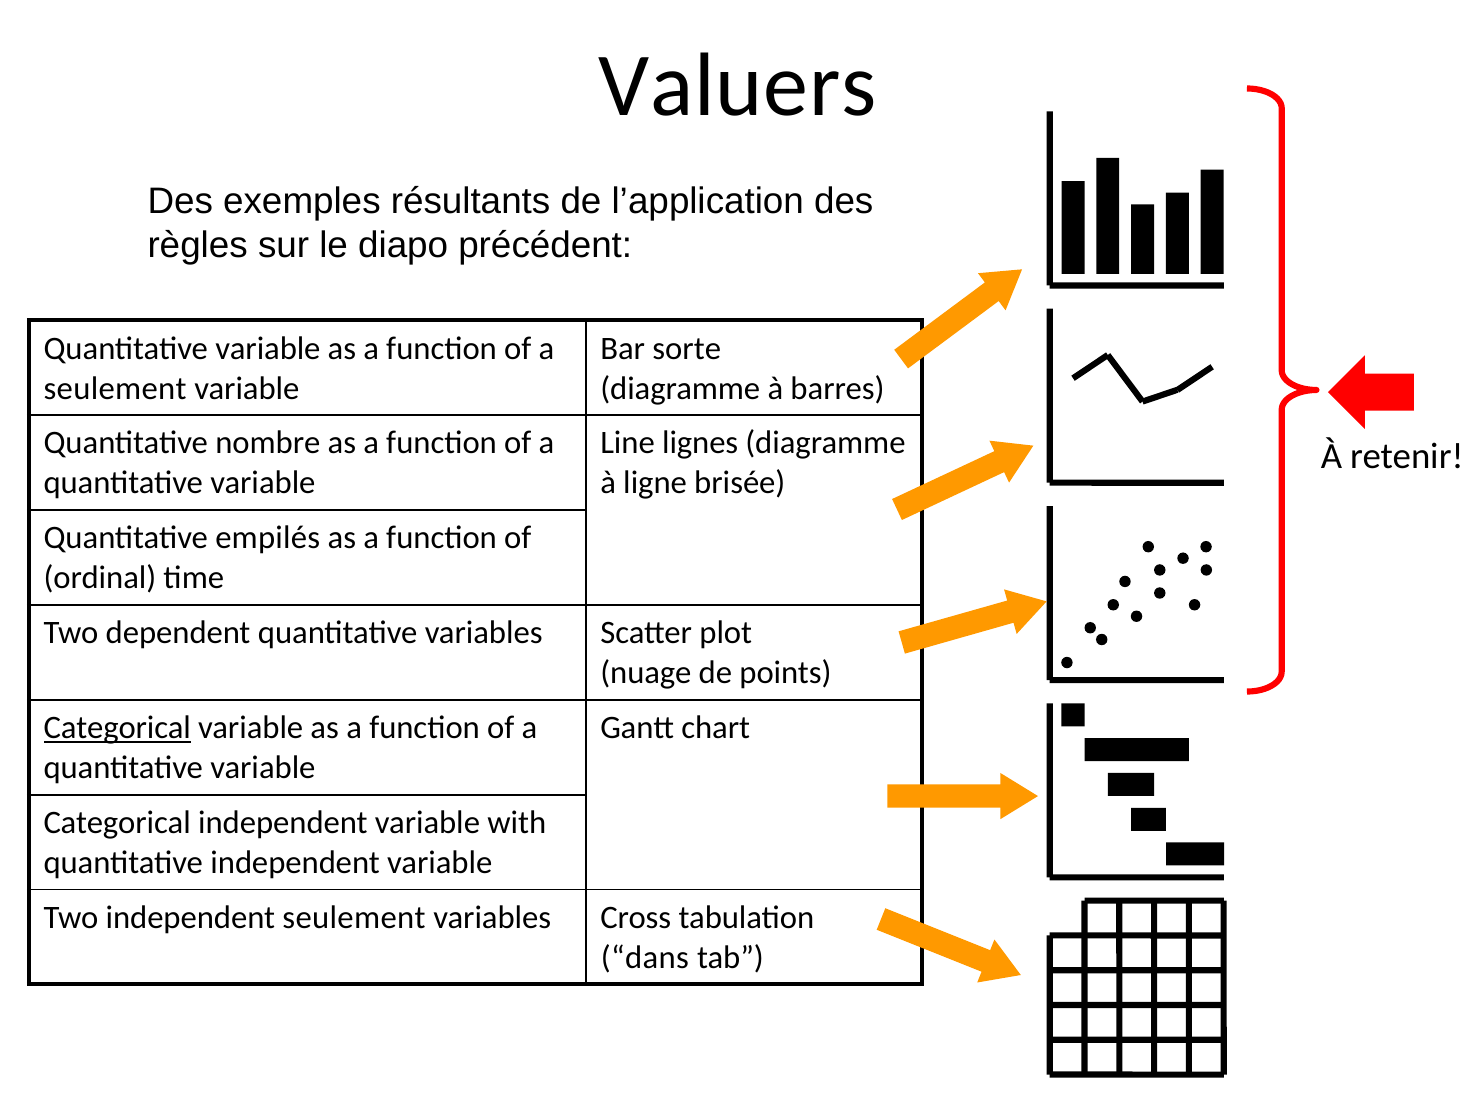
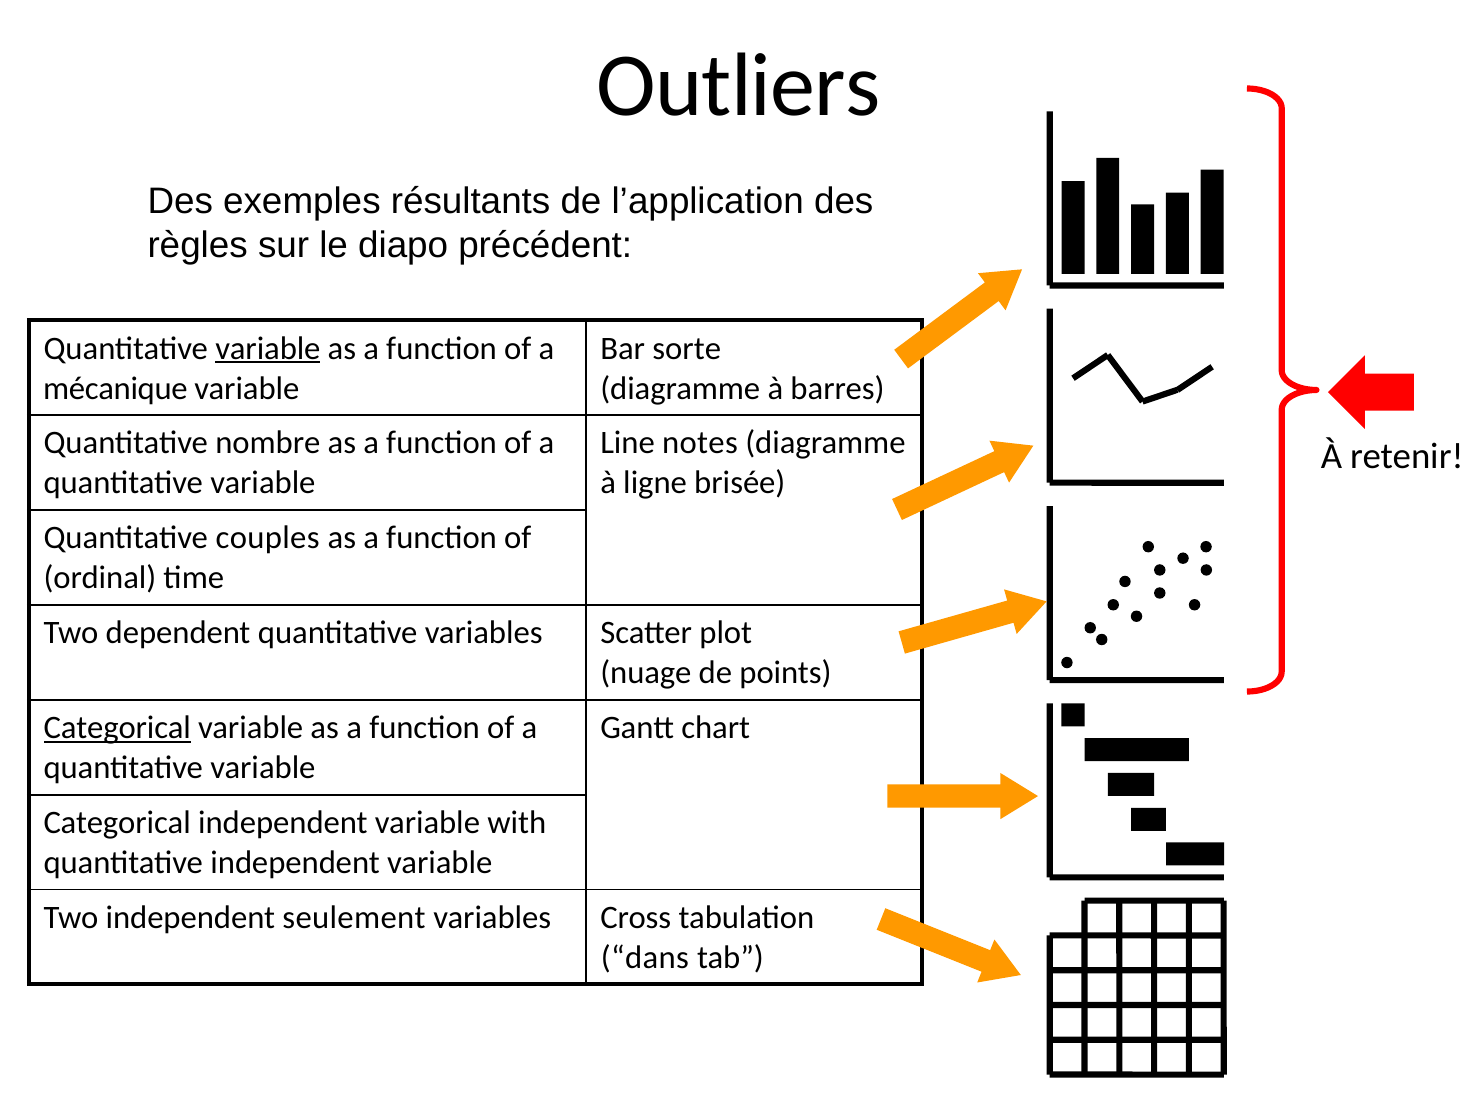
Valuers: Valuers -> Outliers
variable at (268, 348) underline: none -> present
seulement at (115, 388): seulement -> mécanique
lignes: lignes -> notes
empilés: empilés -> couples
